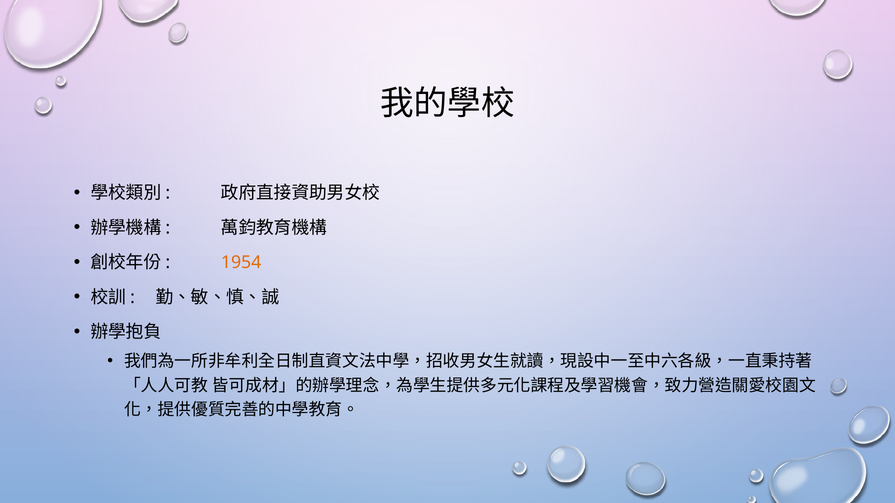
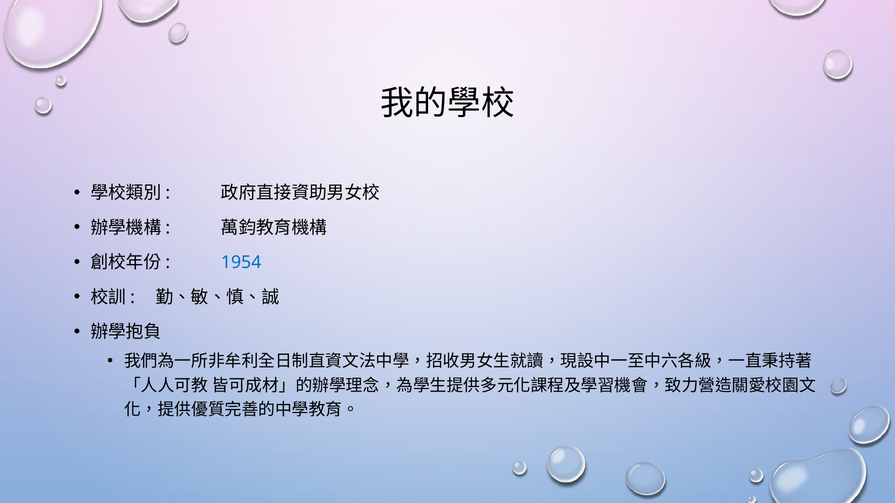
1954 colour: orange -> blue
